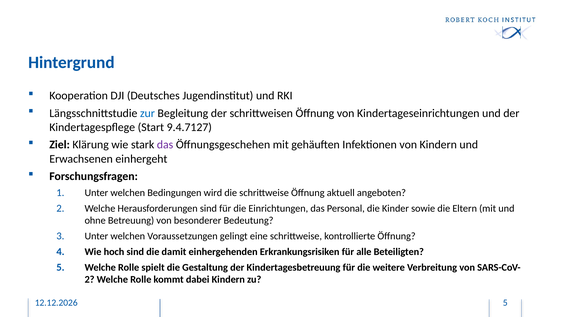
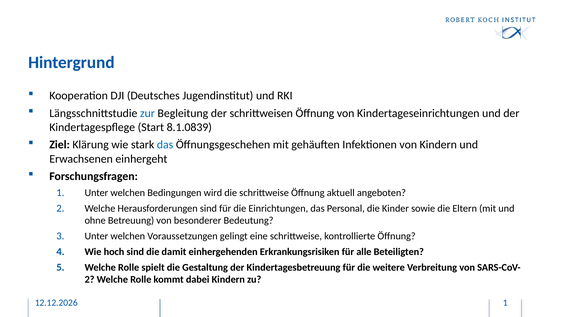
9.4.7127: 9.4.7127 -> 8.1.0839
das at (165, 145) colour: purple -> blue
5 at (505, 303): 5 -> 1
